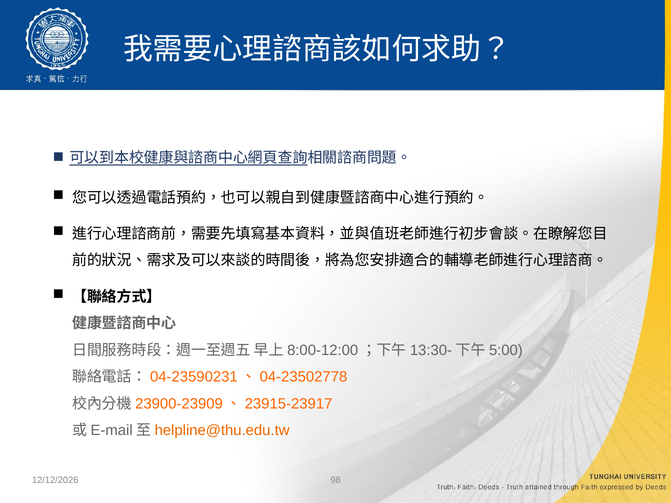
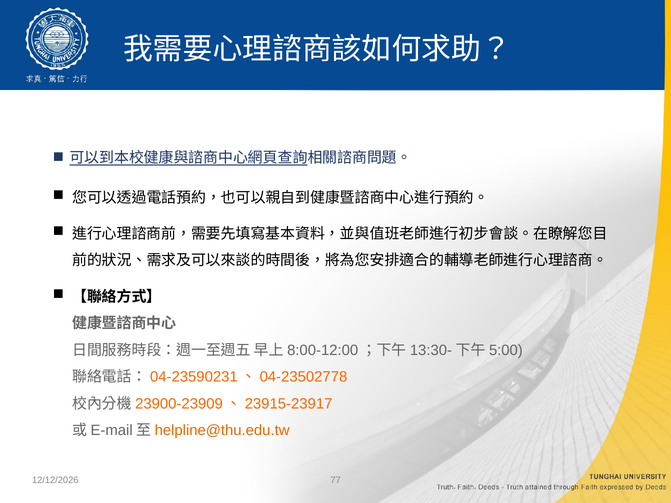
98: 98 -> 77
